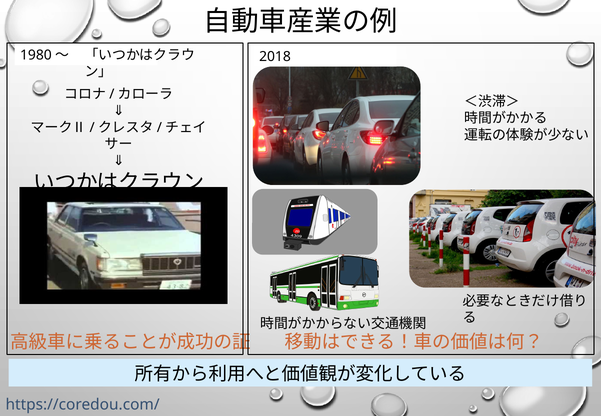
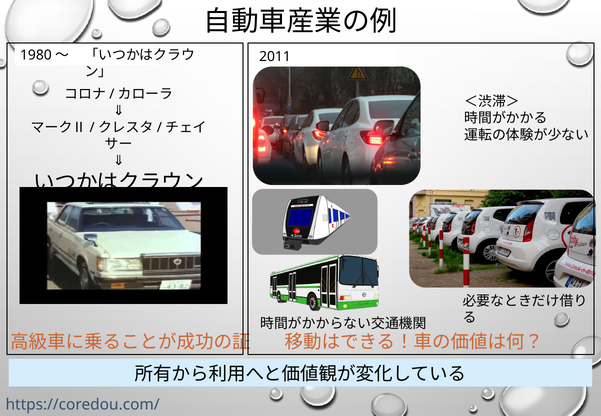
2018: 2018 -> 2011
